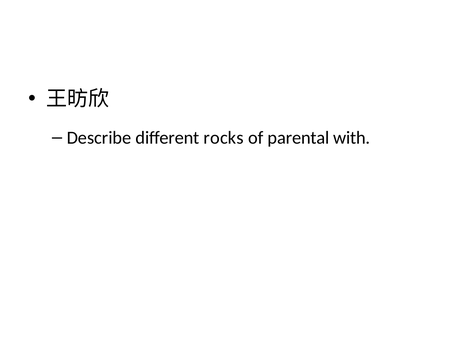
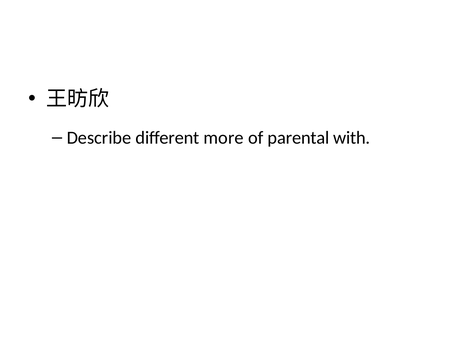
rocks: rocks -> more
